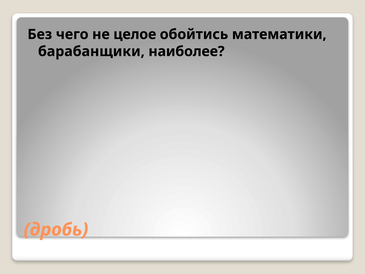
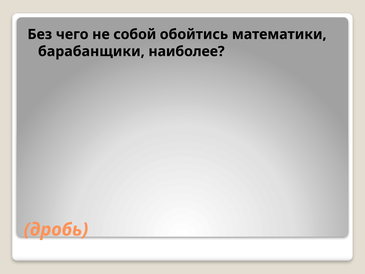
целое: целое -> собой
